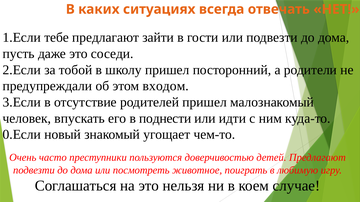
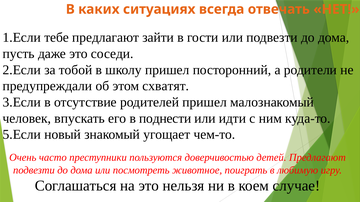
входом: входом -> схватят
0.Если: 0.Если -> 5.Если
